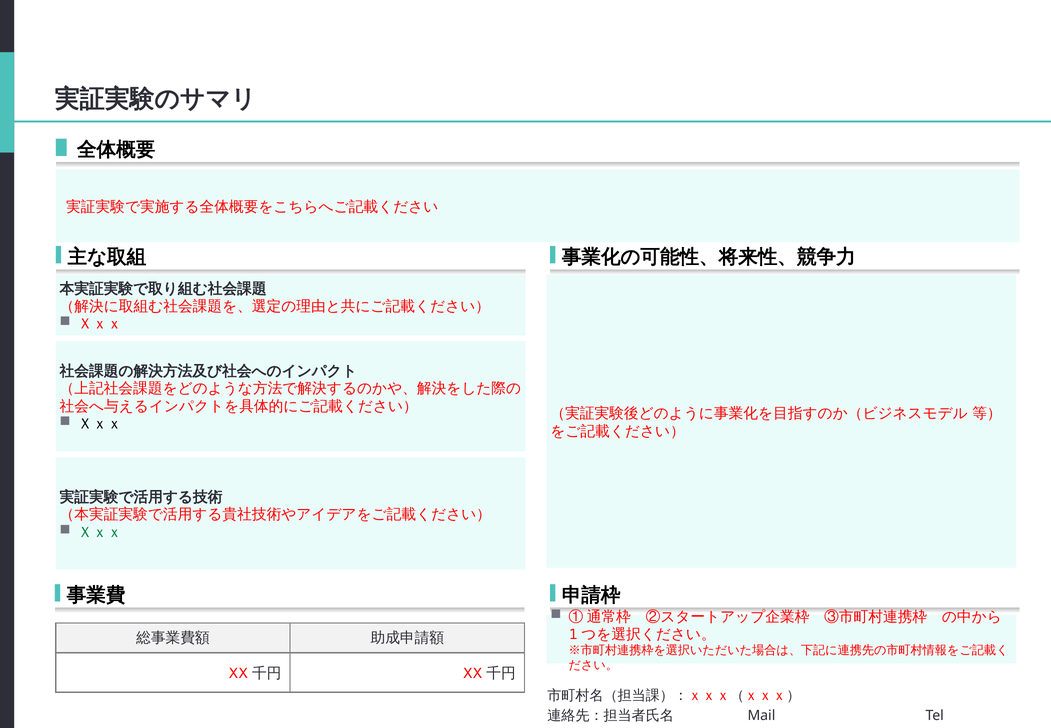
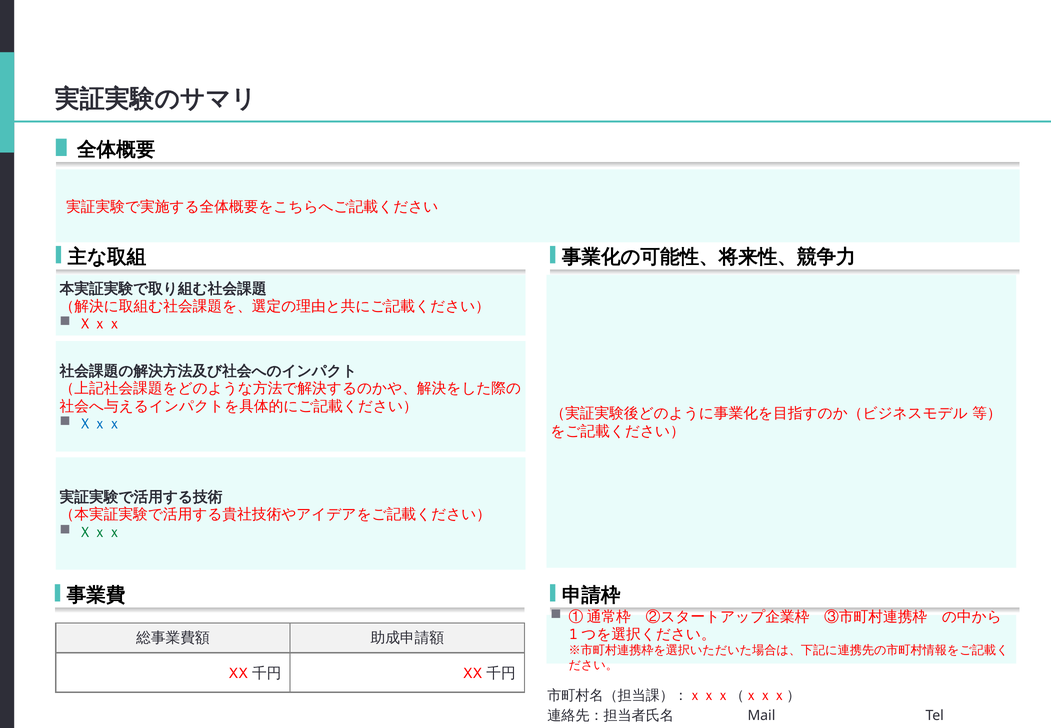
Ｘｘｘ at (100, 424) colour: black -> blue
